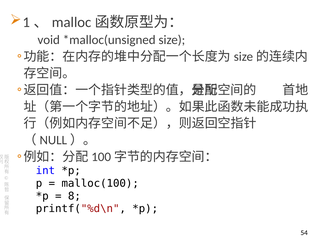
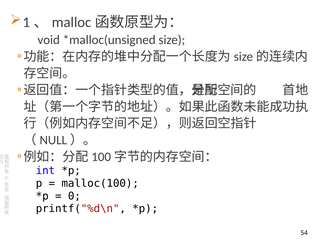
8: 8 -> 0
